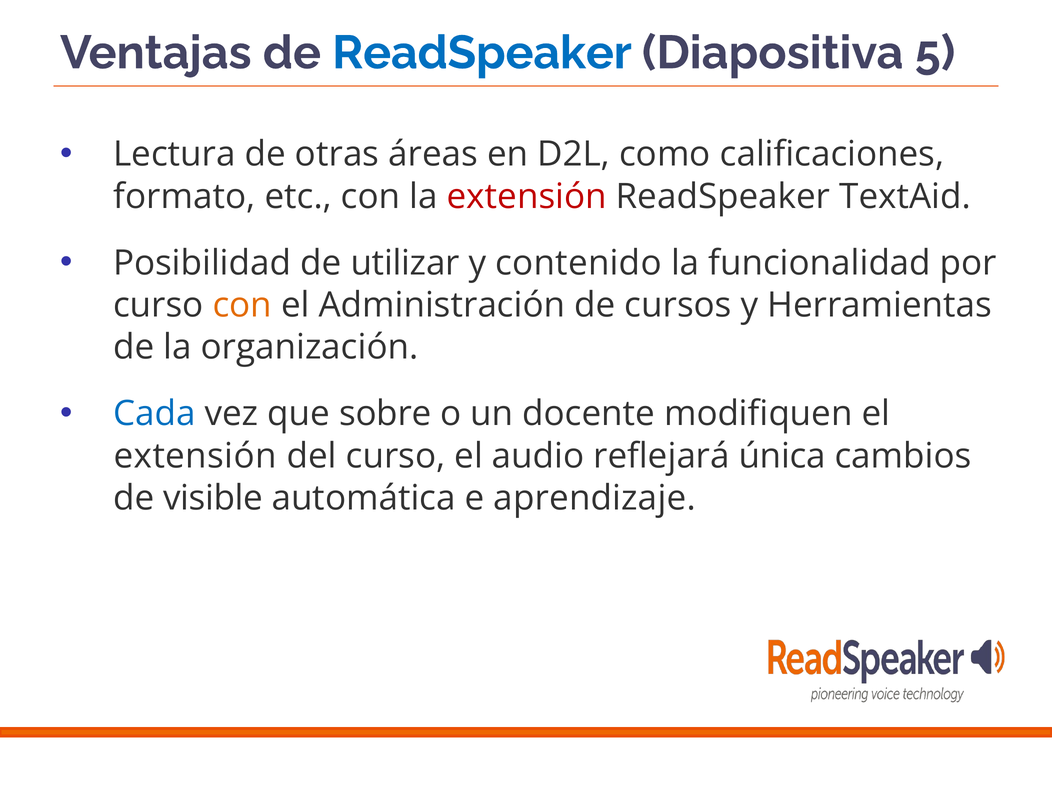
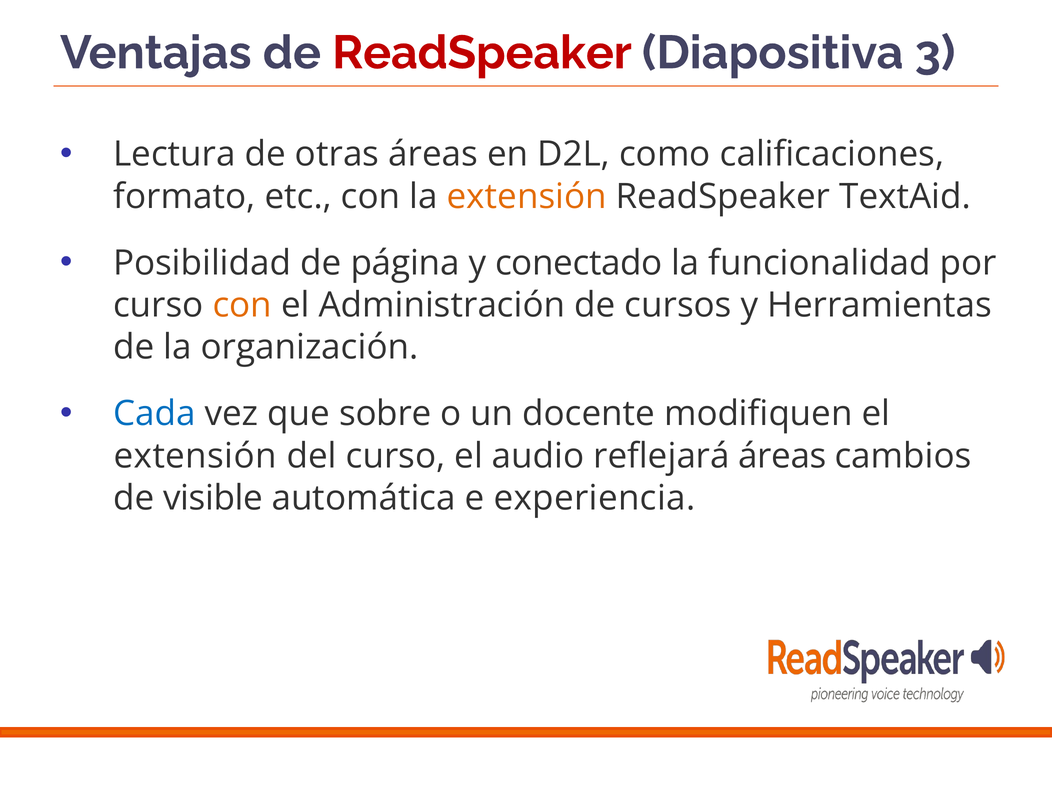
ReadSpeaker at (482, 53) colour: blue -> red
5: 5 -> 3
extensión at (527, 196) colour: red -> orange
utilizar: utilizar -> página
contenido: contenido -> conectado
reflejará única: única -> áreas
aprendizaje: aprendizaje -> experiencia
